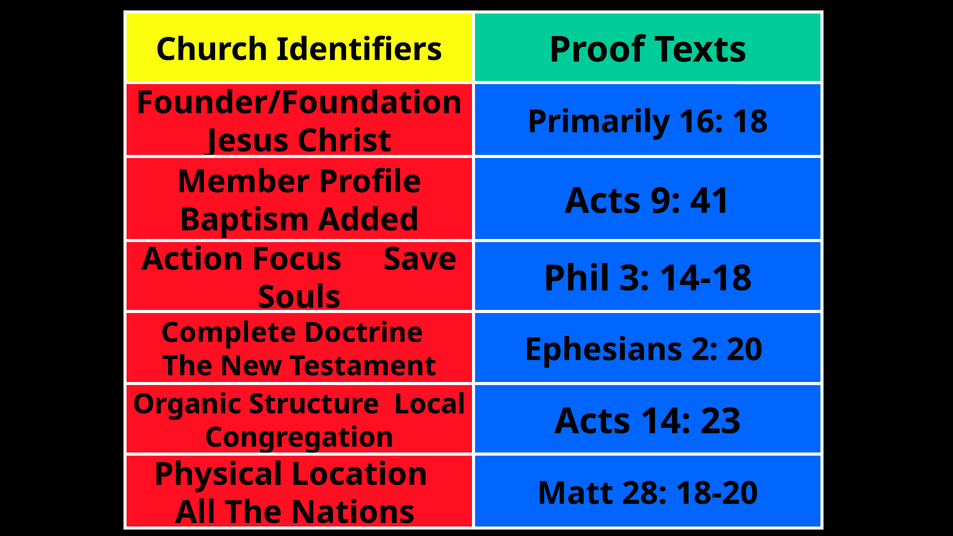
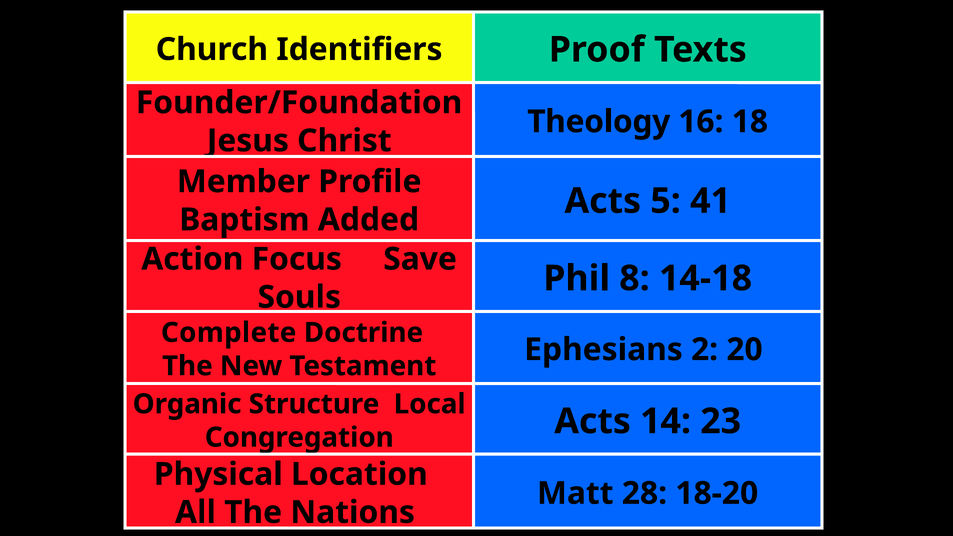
Primarily: Primarily -> Theology
9: 9 -> 5
3: 3 -> 8
